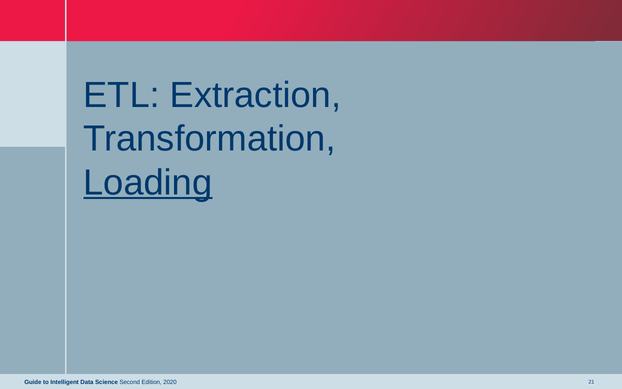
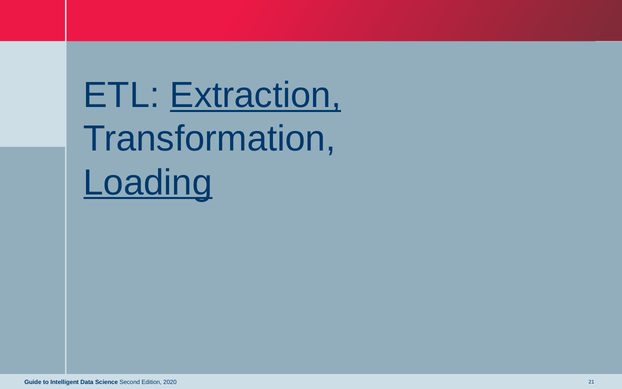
Extraction underline: none -> present
